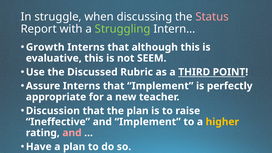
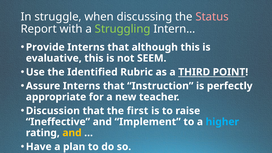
Growth: Growth -> Provide
Discussed: Discussed -> Identified
that Implement: Implement -> Instruction
the plan: plan -> first
higher colour: yellow -> light blue
and at (72, 133) colour: pink -> yellow
